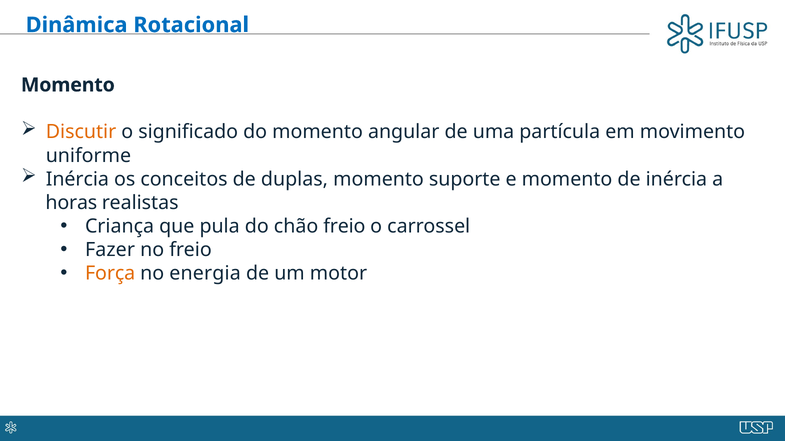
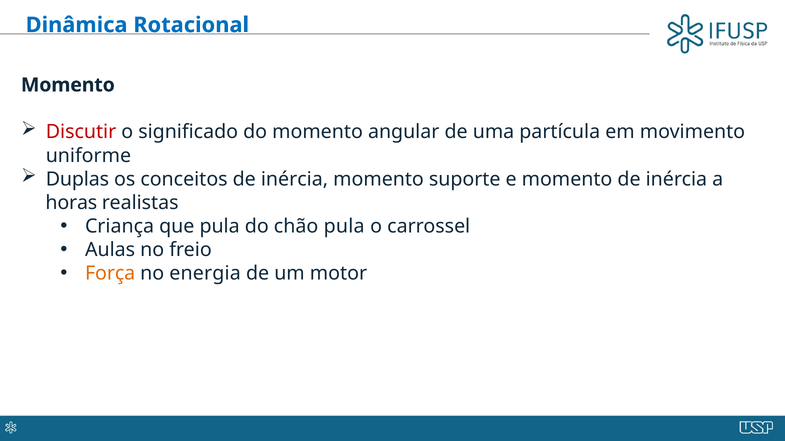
Discutir colour: orange -> red
Inércia at (77, 179): Inércia -> Duplas
conceitos de duplas: duplas -> inércia
chão freio: freio -> pula
Fazer: Fazer -> Aulas
